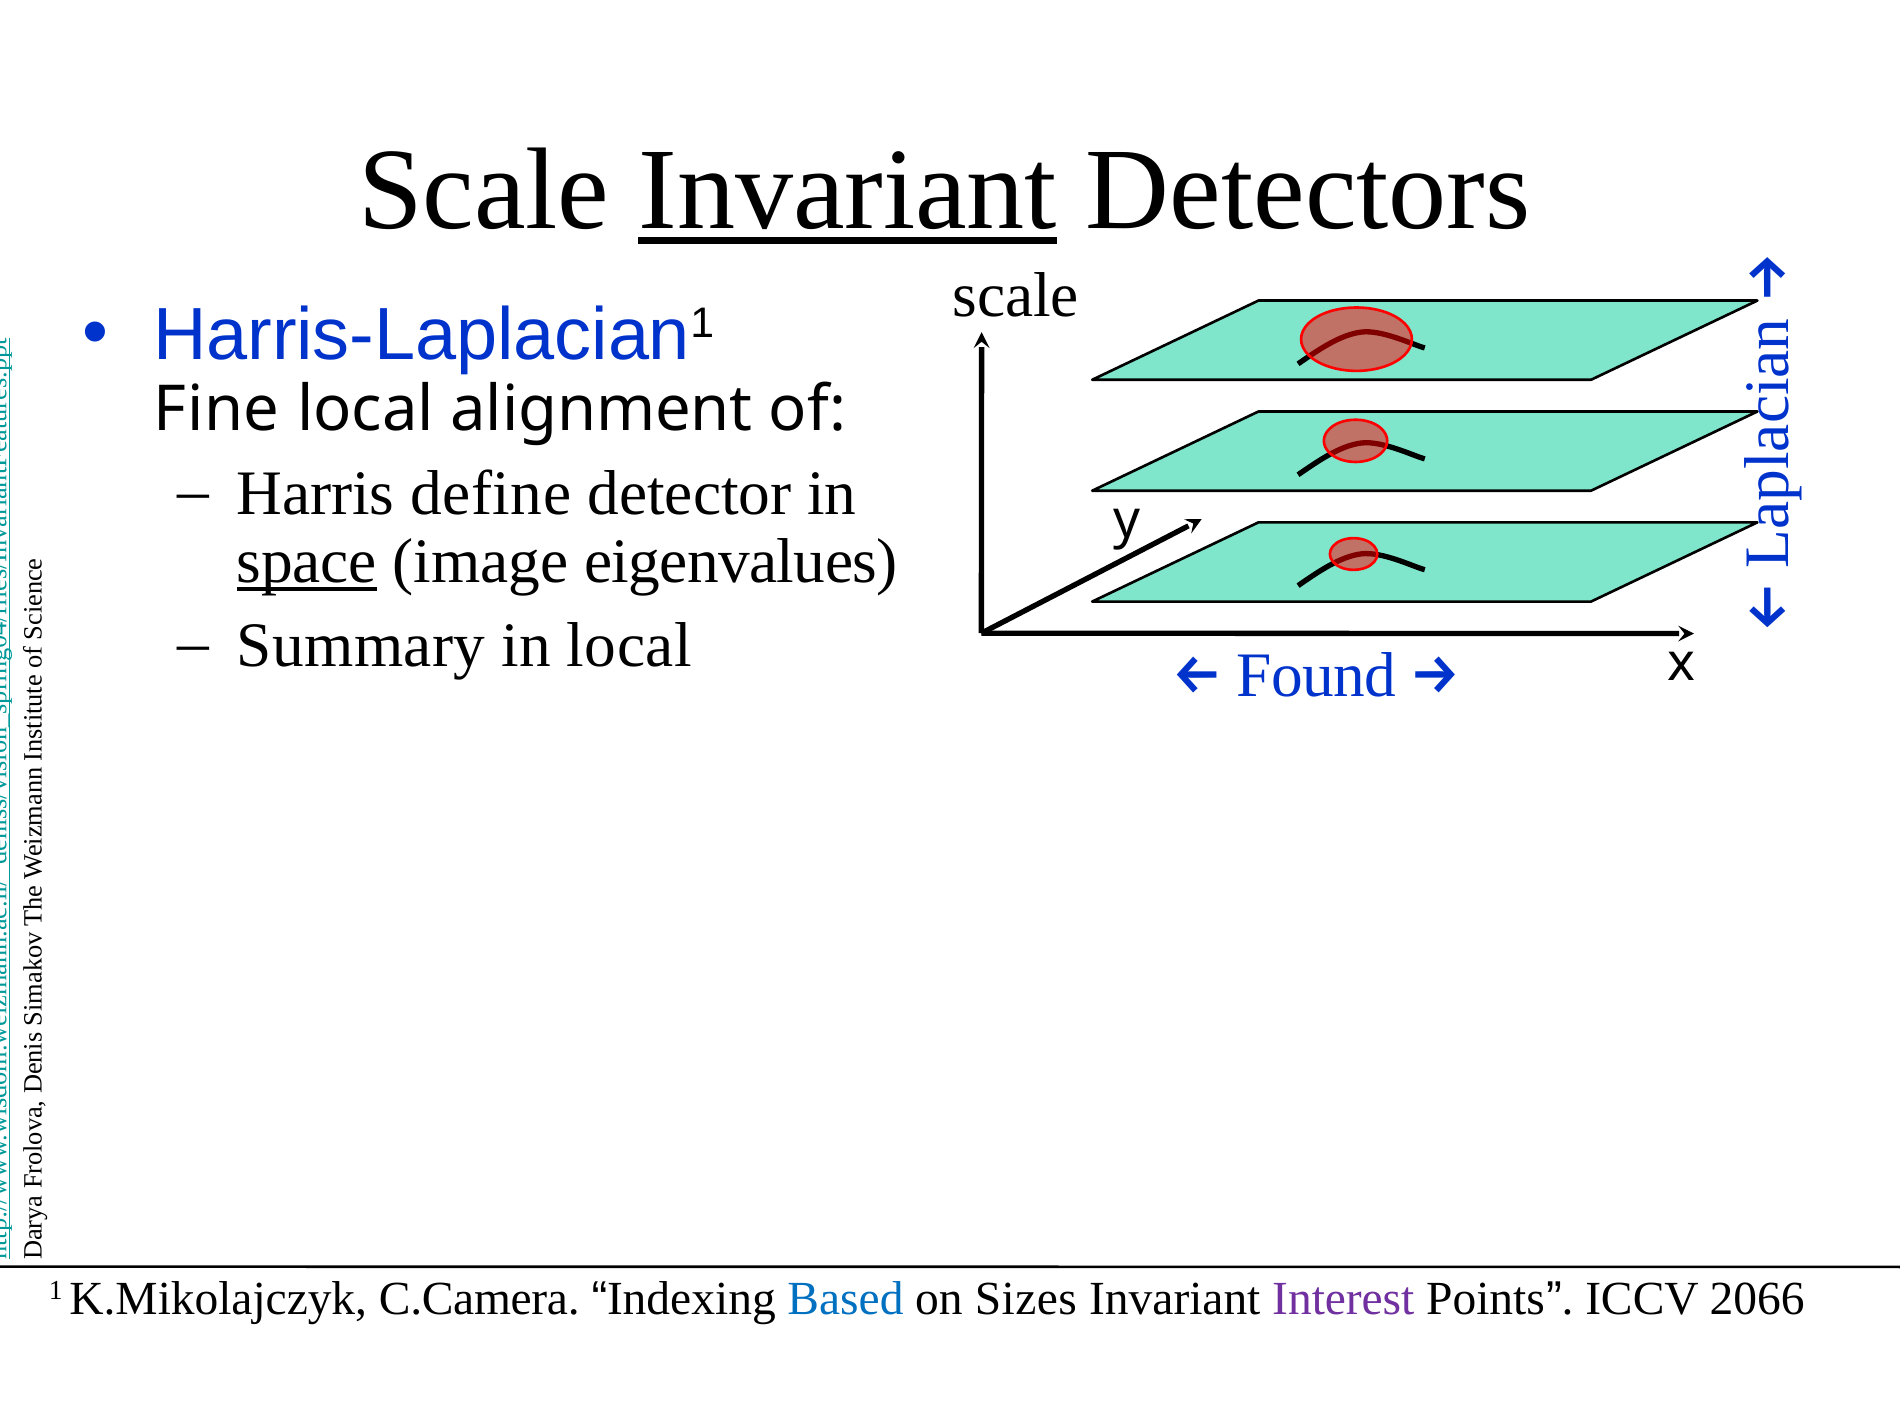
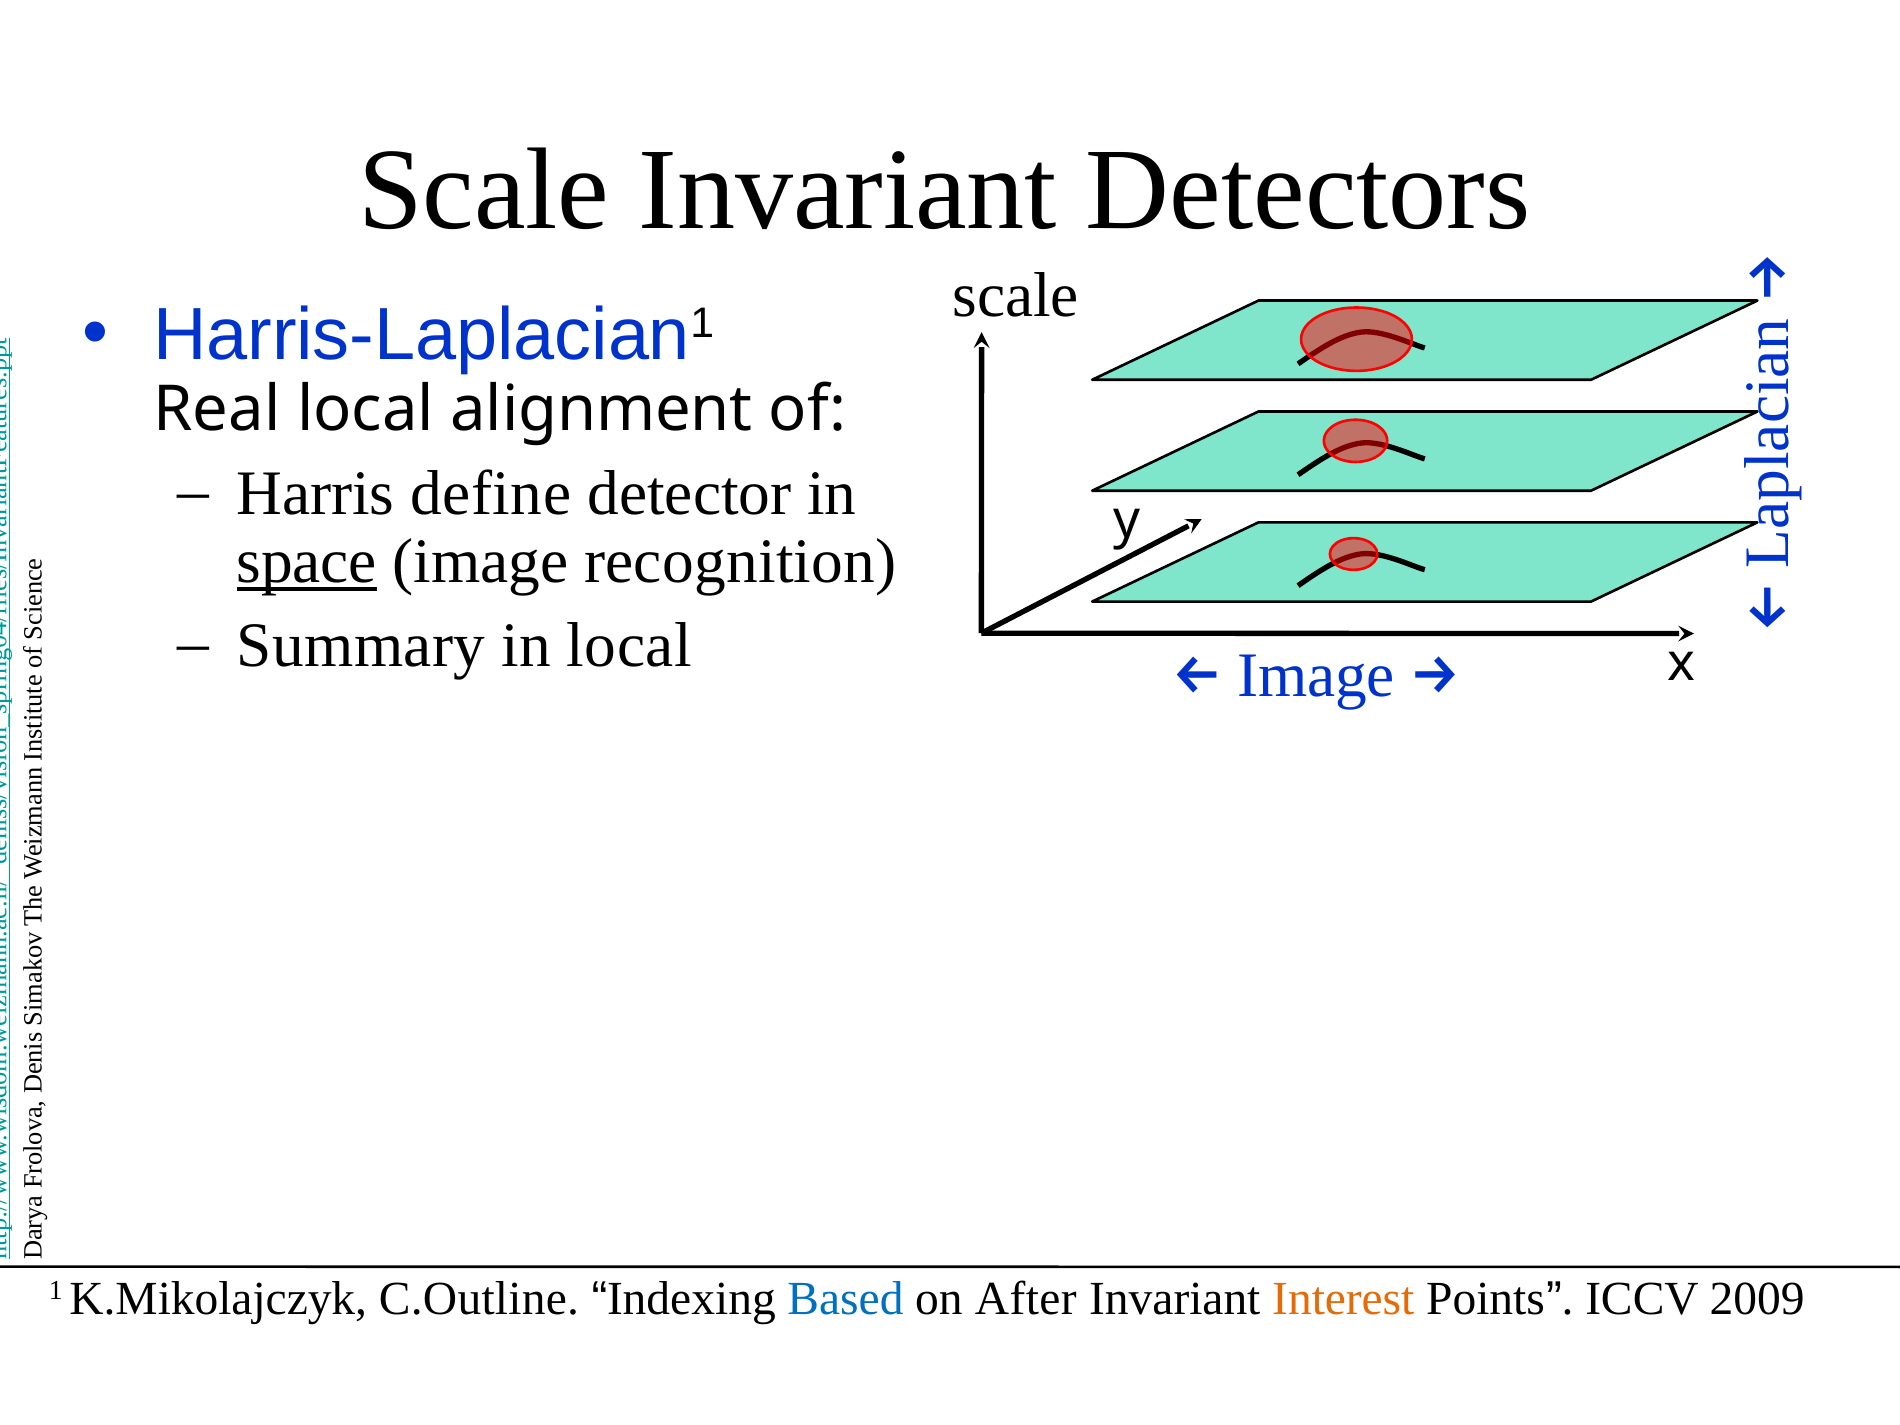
Invariant at (848, 190) underline: present -> none
Fine: Fine -> Real
eigenvalues: eigenvalues -> recognition
Found at (1316, 676): Found -> Image
C.Camera: C.Camera -> C.Outline
Sizes: Sizes -> After
Interest colour: purple -> orange
2066: 2066 -> 2009
